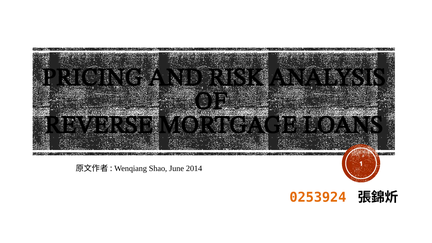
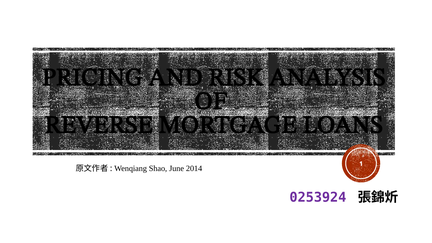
0253924 colour: orange -> purple
